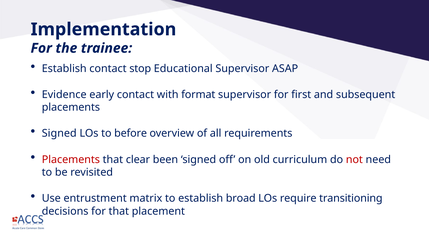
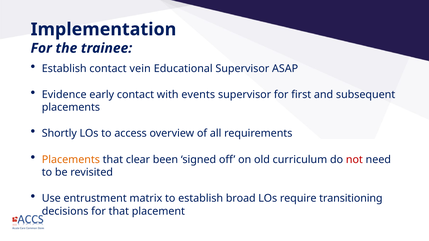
stop: stop -> vein
format: format -> events
Signed at (59, 134): Signed -> Shortly
before: before -> access
Placements at (71, 160) colour: red -> orange
